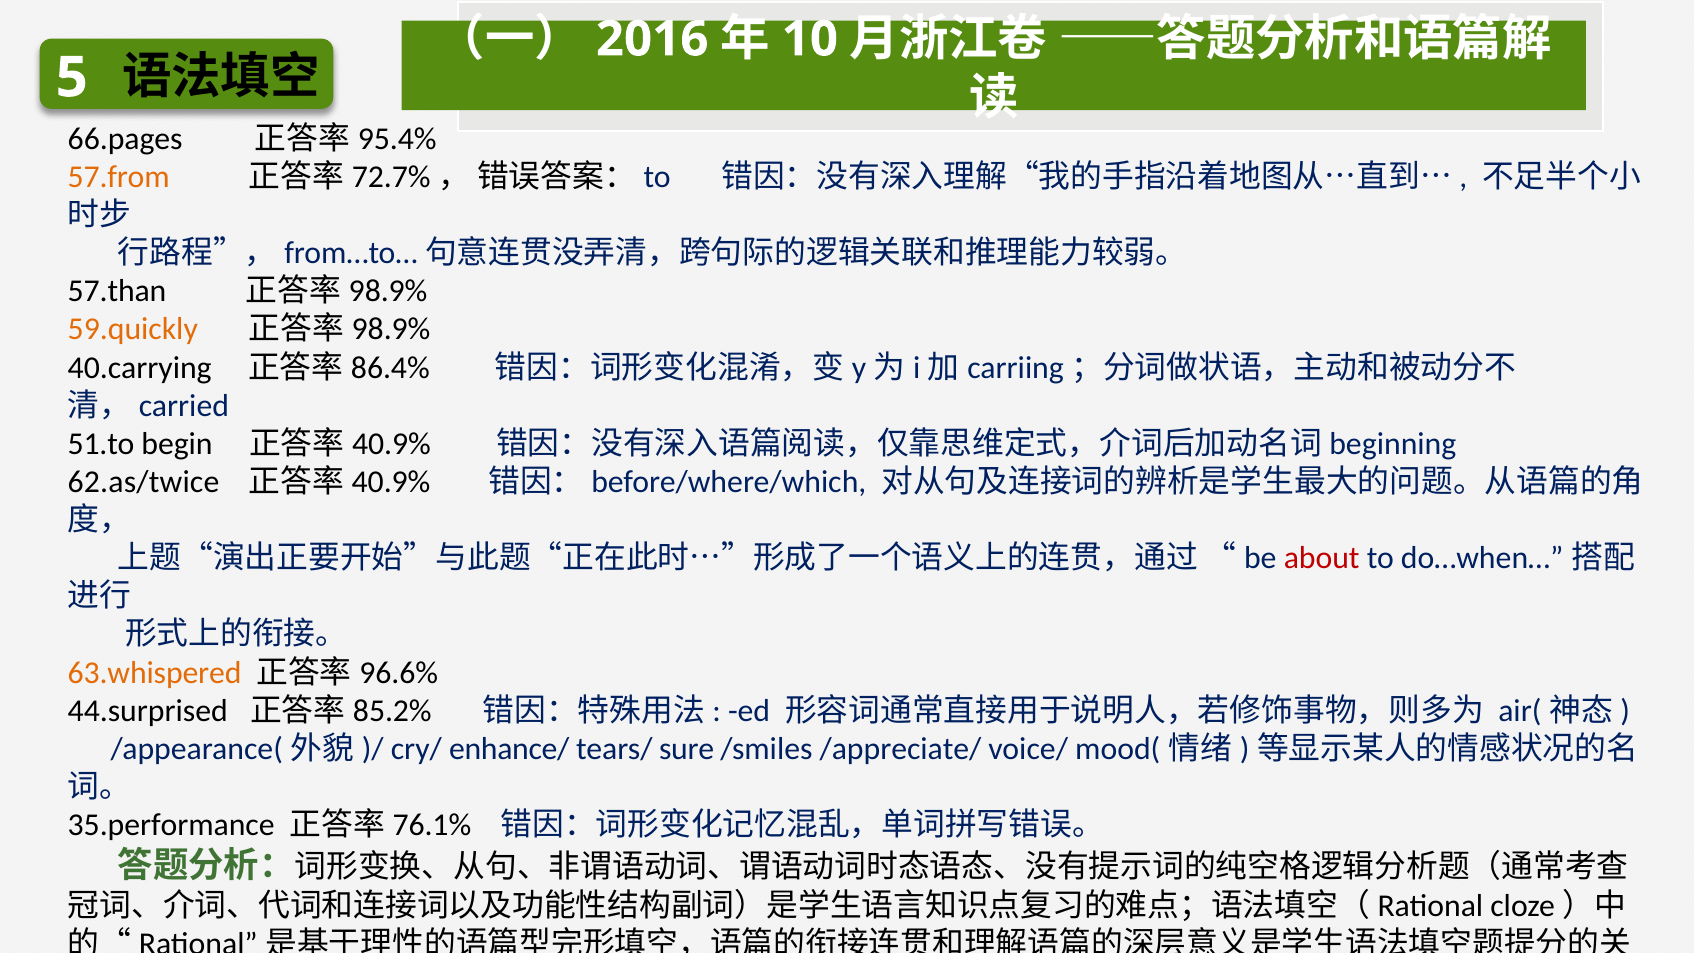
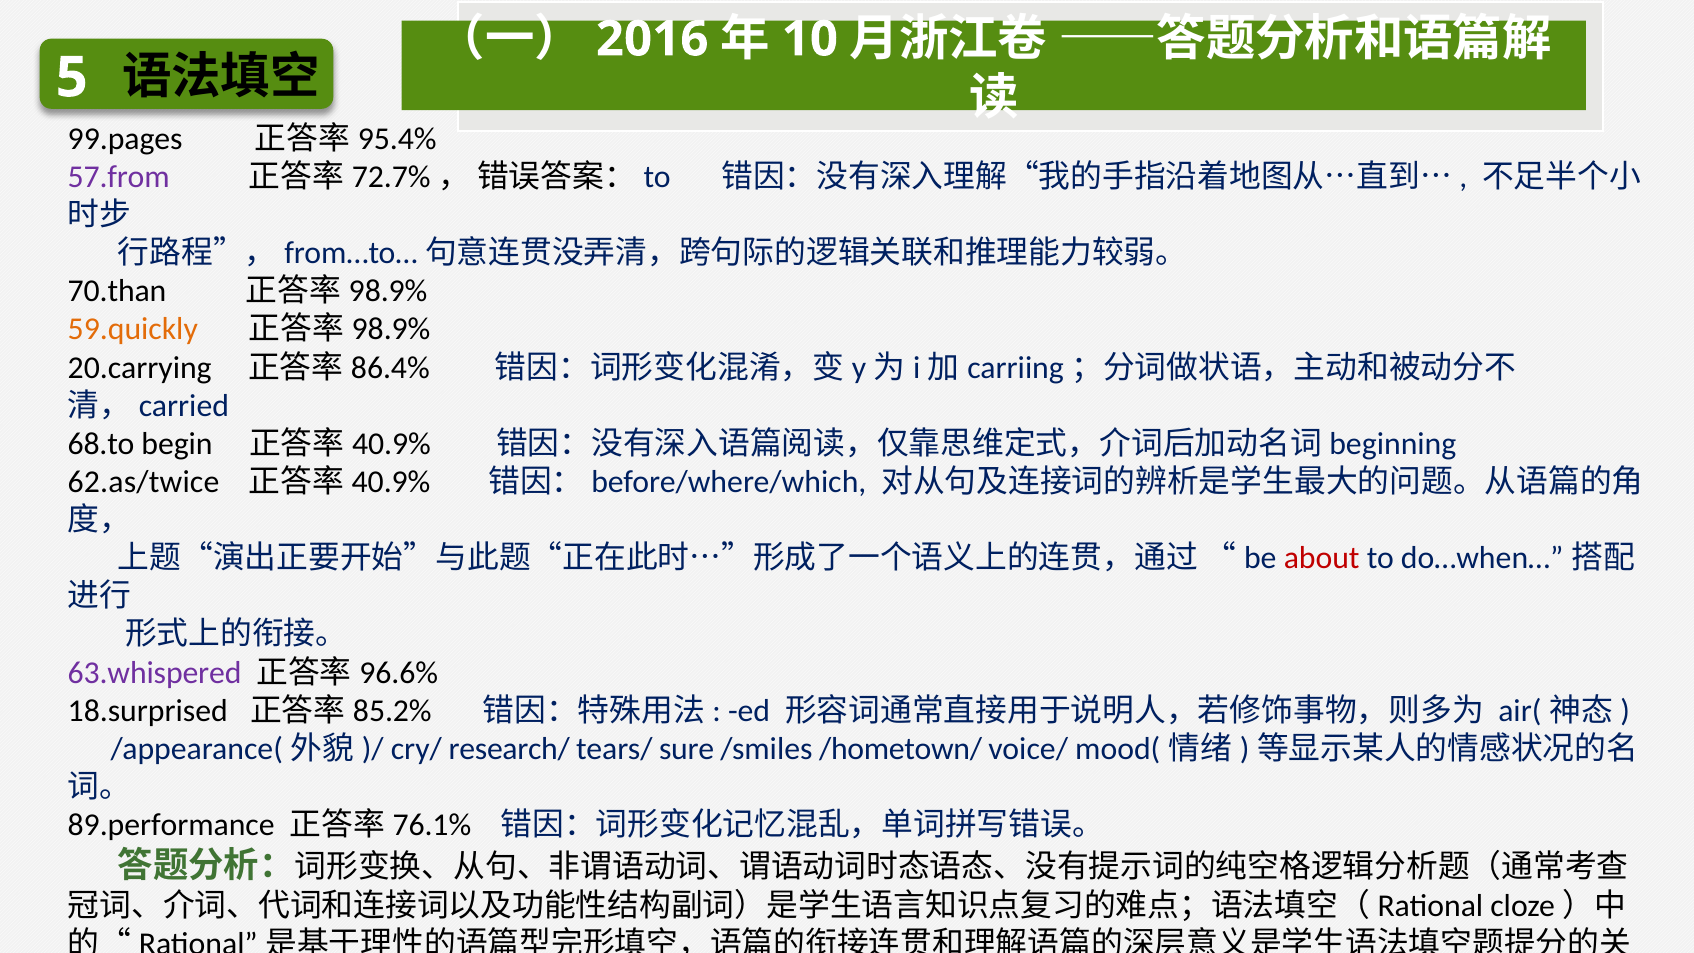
66.pages: 66.pages -> 99.pages
57.from colour: orange -> purple
57.than: 57.than -> 70.than
40.carrying: 40.carrying -> 20.carrying
51.to: 51.to -> 68.to
63.whispered colour: orange -> purple
44.surprised: 44.surprised -> 18.surprised
enhance/: enhance/ -> research/
/appreciate/: /appreciate/ -> /hometown/
35.performance: 35.performance -> 89.performance
